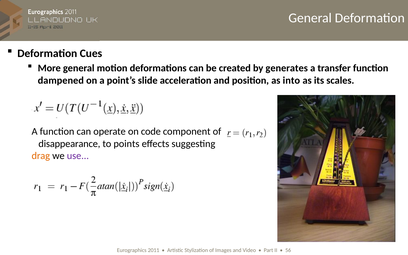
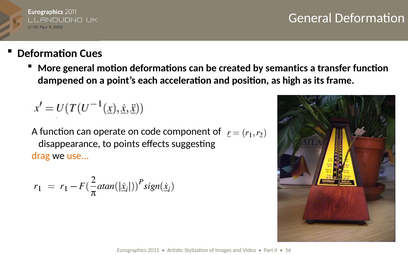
generates: generates -> semantics
slide: slide -> each
into: into -> high
scales: scales -> frame
use colour: purple -> orange
